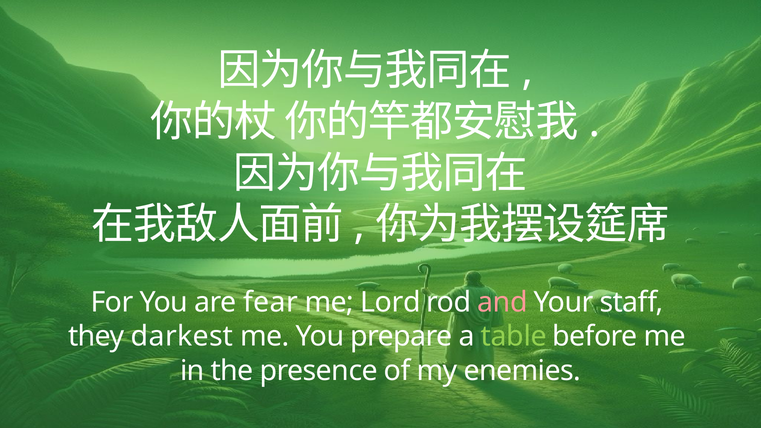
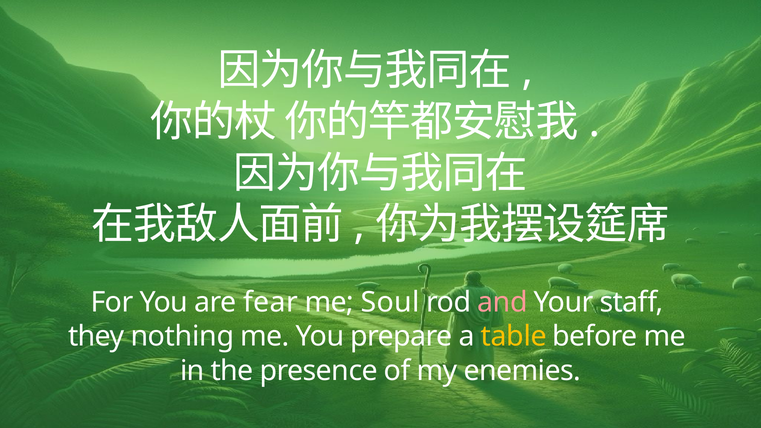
Lord: Lord -> Soul
darkest: darkest -> nothing
table colour: light green -> yellow
